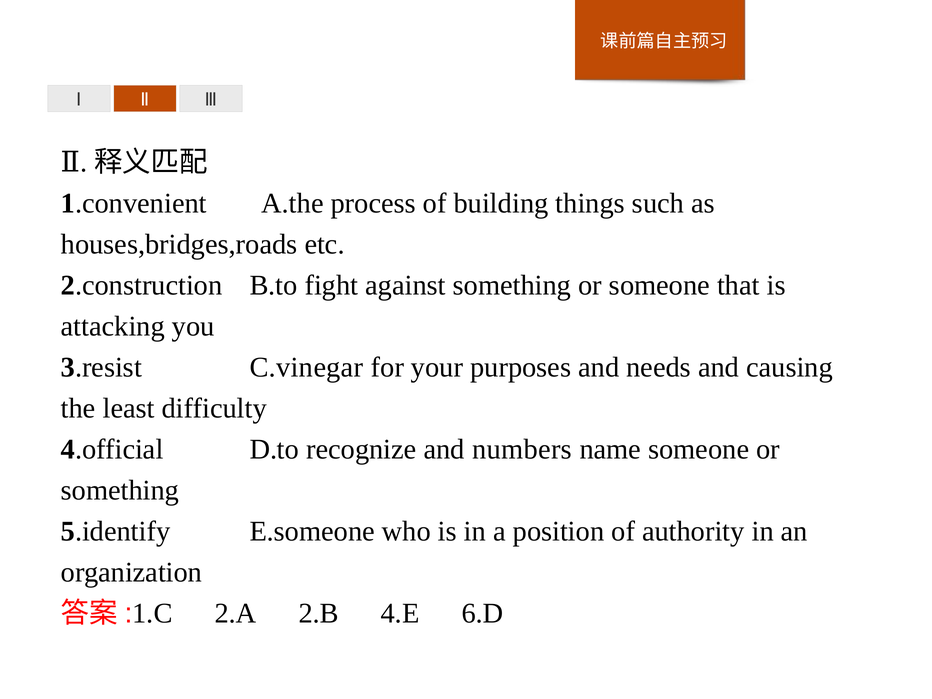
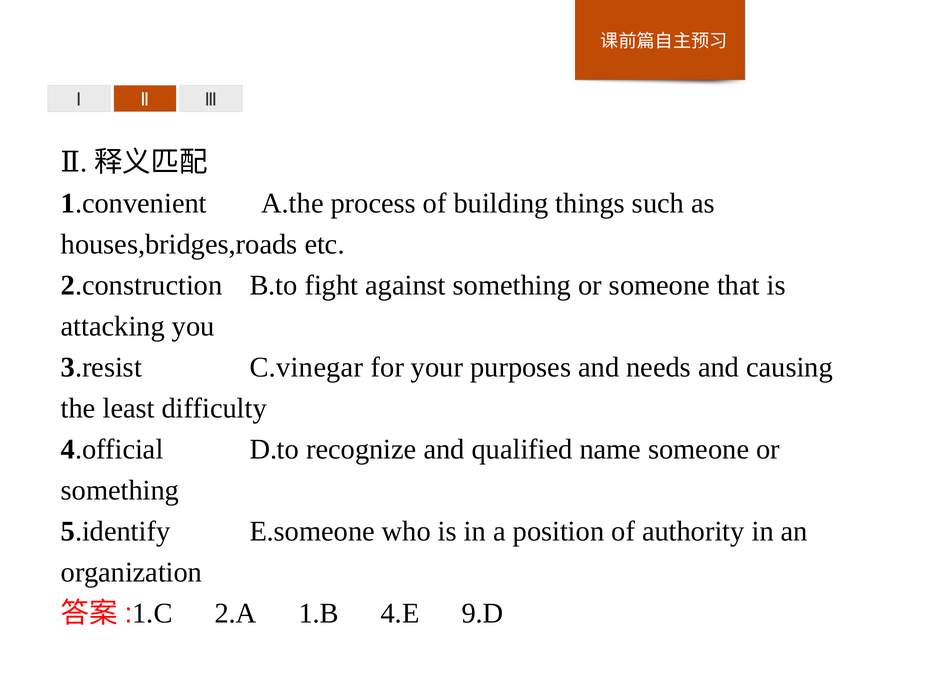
numbers: numbers -> qualified
2.B: 2.B -> 1.B
6.D: 6.D -> 9.D
